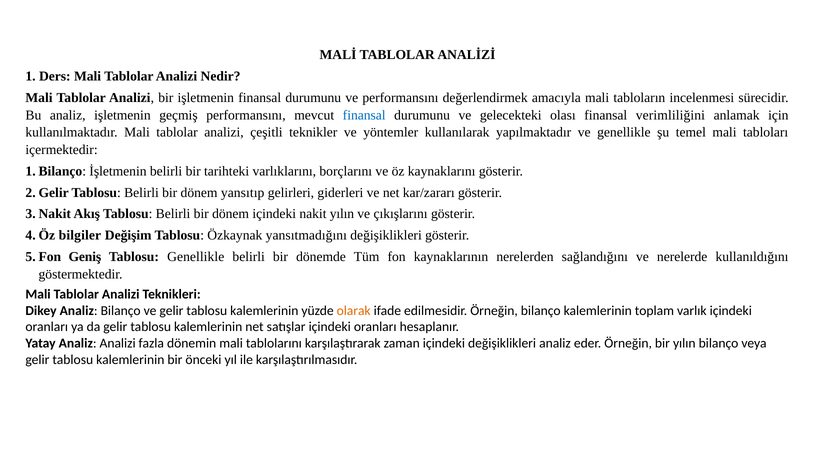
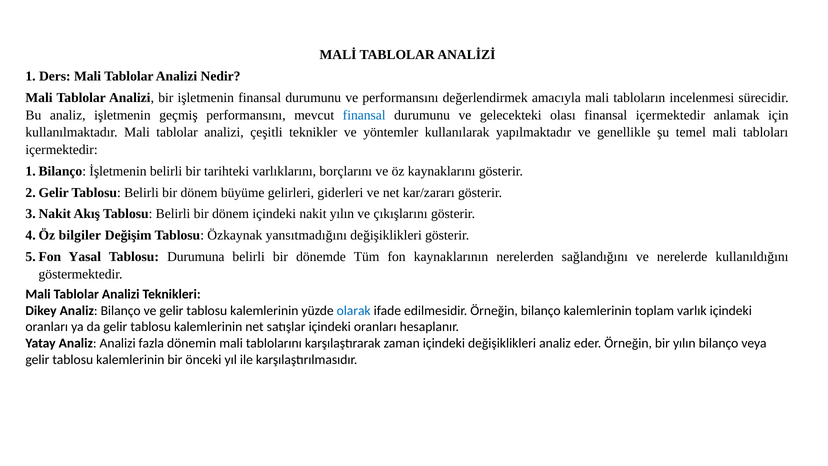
finansal verimliliğini: verimliliğini -> içermektedir
yansıtıp: yansıtıp -> büyüme
Geniş: Geniş -> Yasal
Tablosu Genellikle: Genellikle -> Durumuna
olarak colour: orange -> blue
